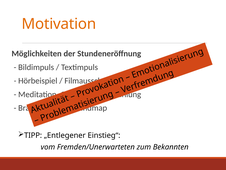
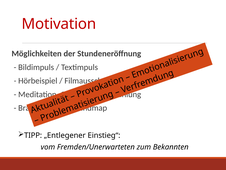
Motivation colour: orange -> red
